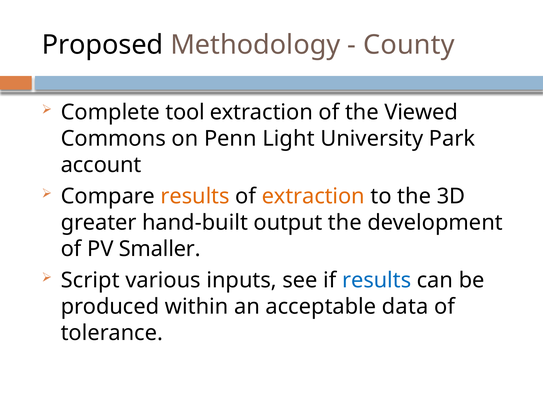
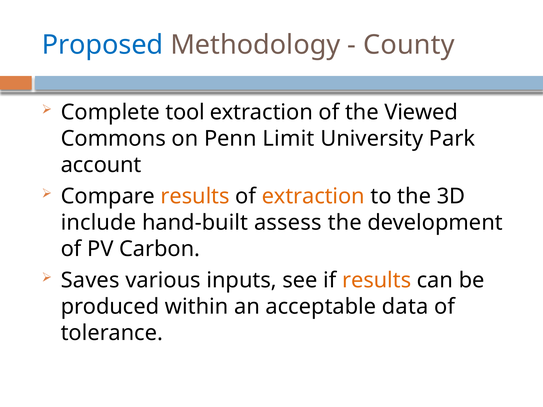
Proposed colour: black -> blue
Light: Light -> Limit
greater: greater -> include
output: output -> assess
Smaller: Smaller -> Carbon
Script: Script -> Saves
results at (377, 281) colour: blue -> orange
